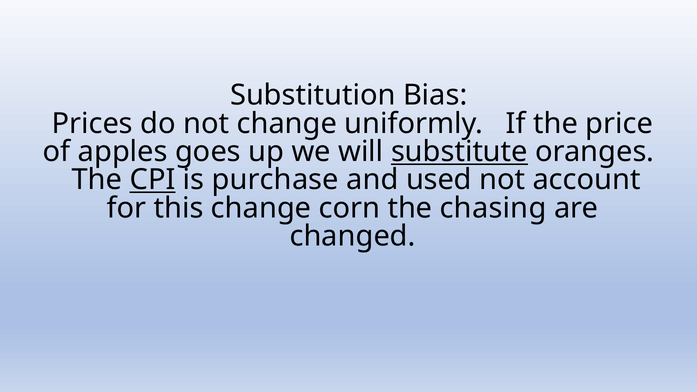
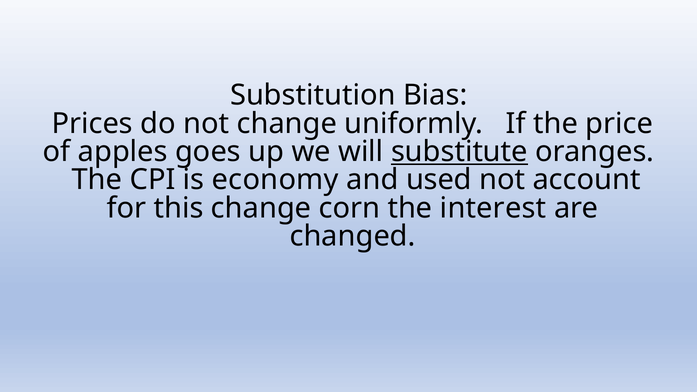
CPI underline: present -> none
purchase: purchase -> economy
chasing: chasing -> interest
